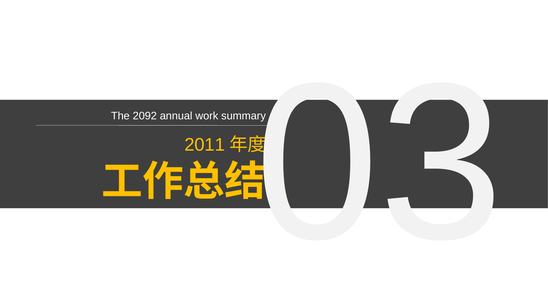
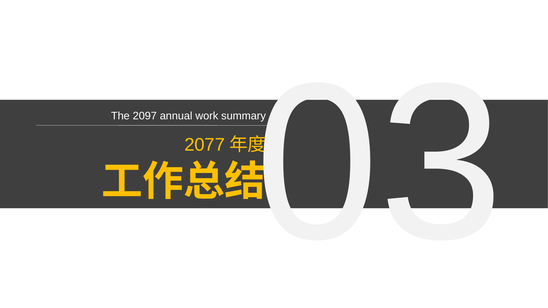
2092: 2092 -> 2097
2011: 2011 -> 2077
